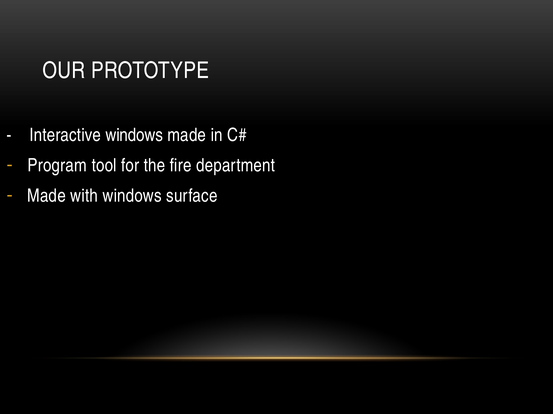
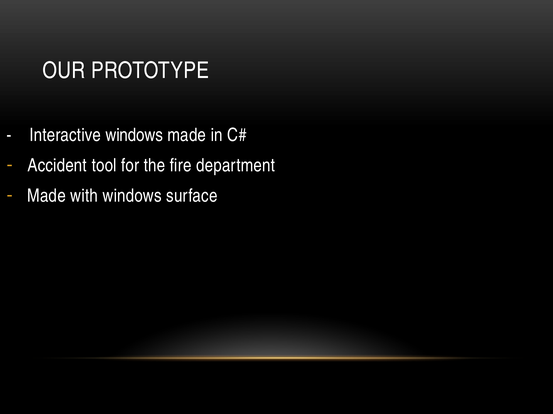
Program: Program -> Accident
